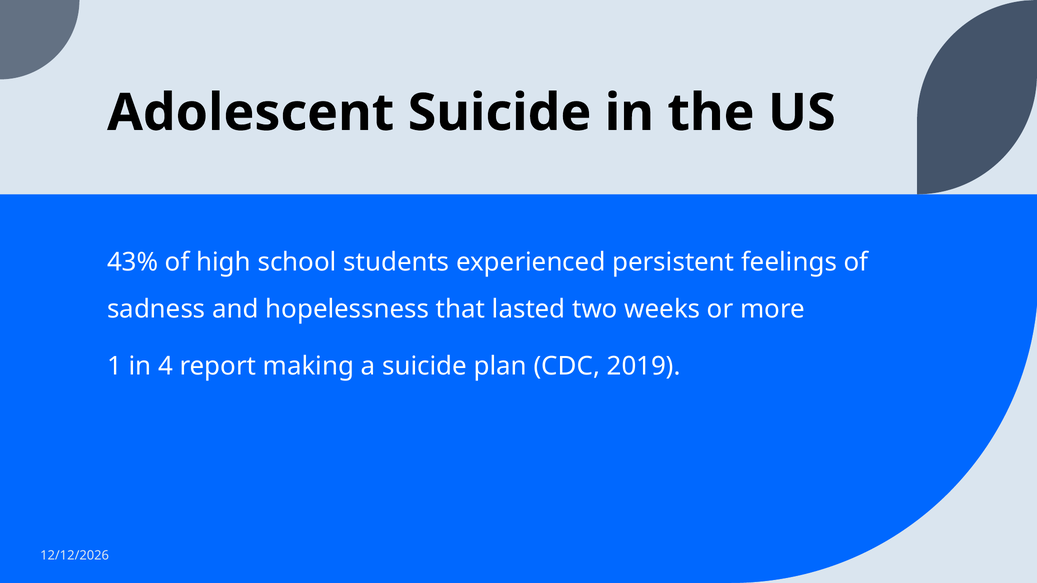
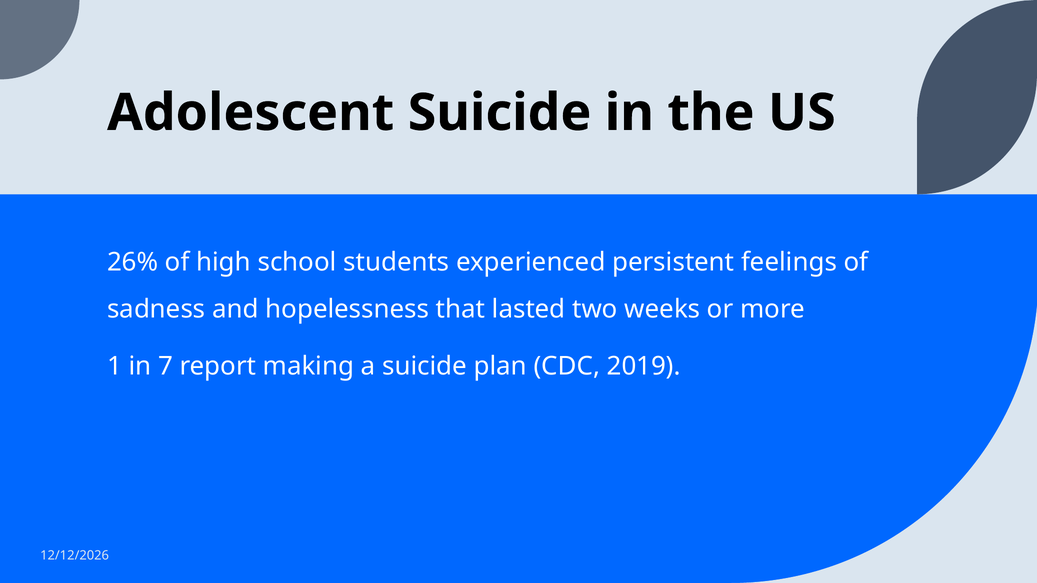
43%: 43% -> 26%
4: 4 -> 7
